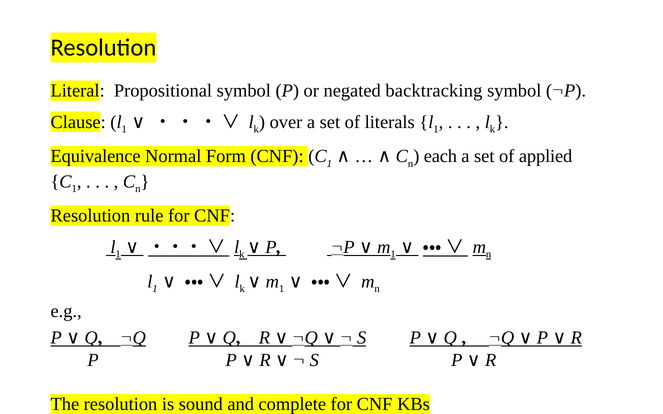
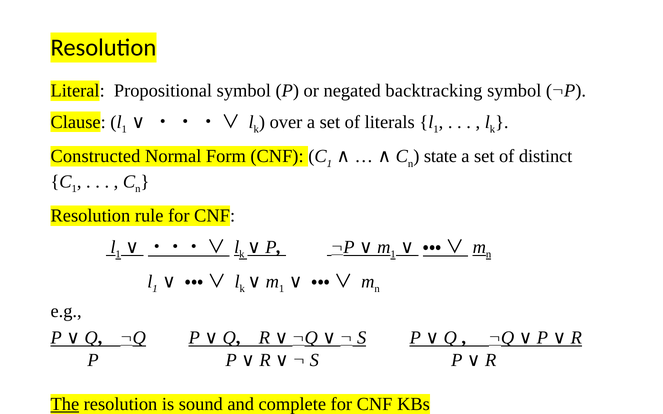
Equivalence: Equivalence -> Constructed
each: each -> state
applied: applied -> distinct
The underline: none -> present
